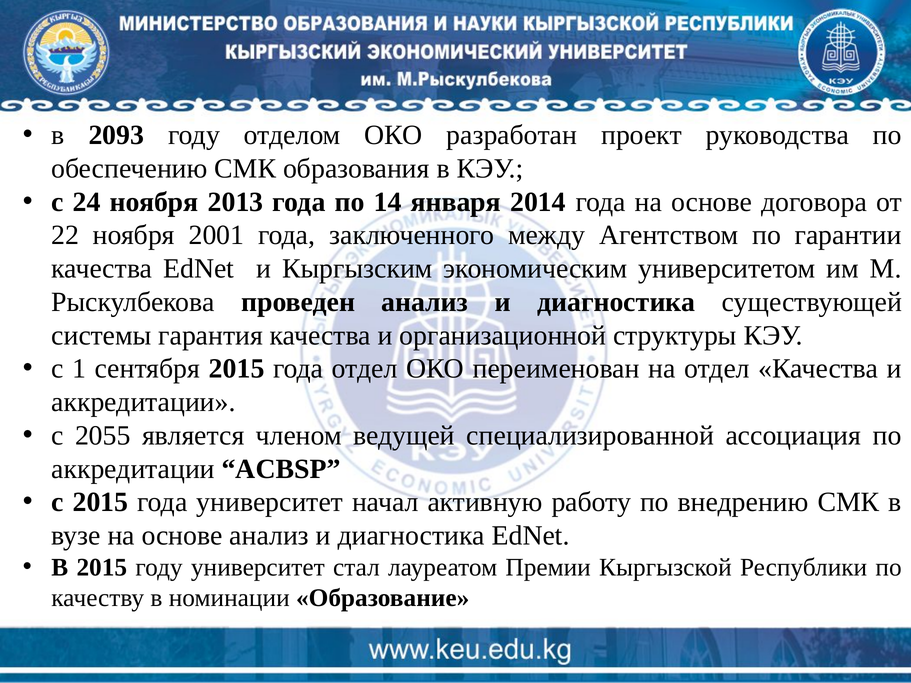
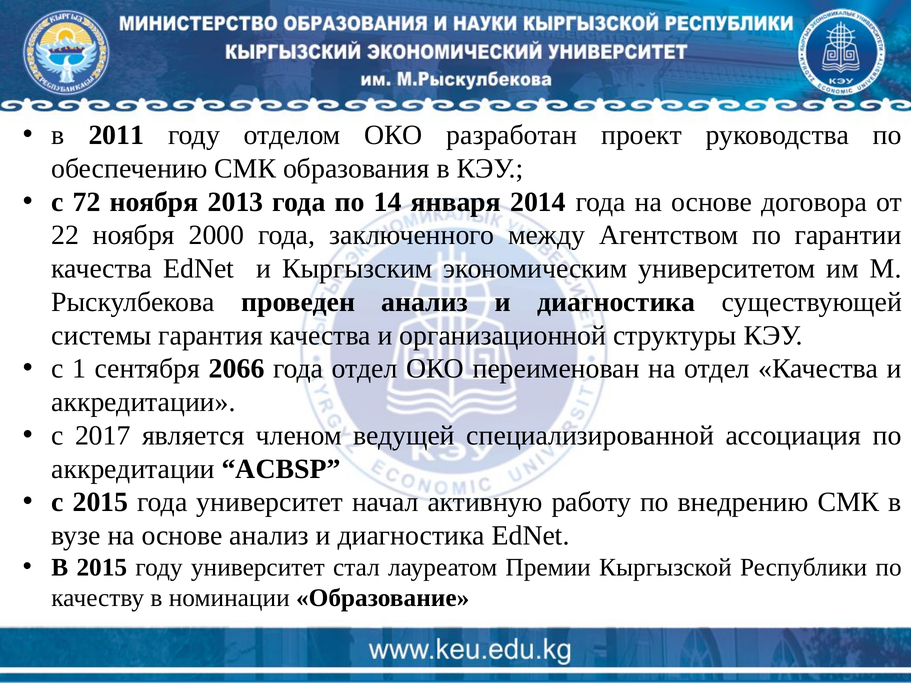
2093: 2093 -> 2011
24: 24 -> 72
2001: 2001 -> 2000
сентября 2015: 2015 -> 2066
2055: 2055 -> 2017
